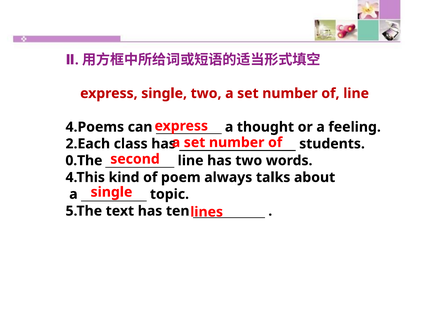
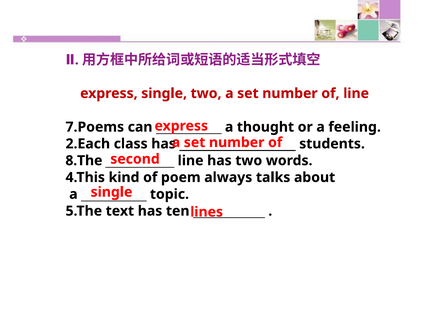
4.Poems: 4.Poems -> 7.Poems
0.The: 0.The -> 8.The
